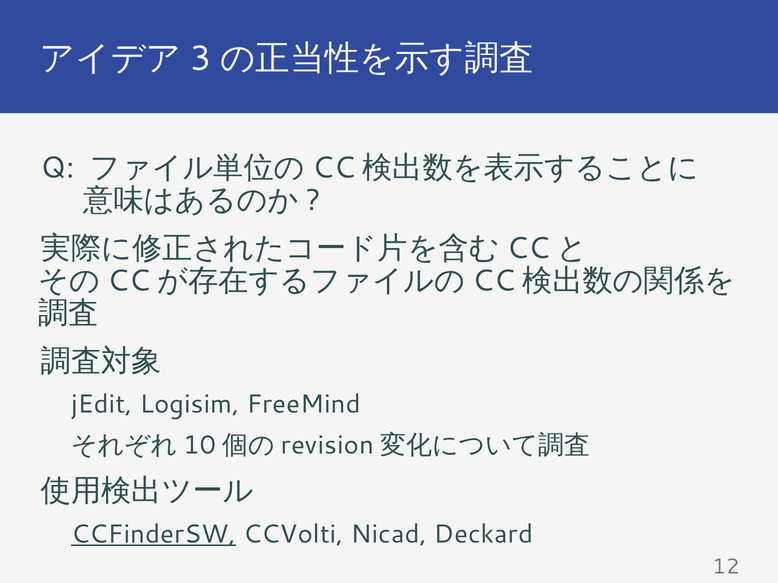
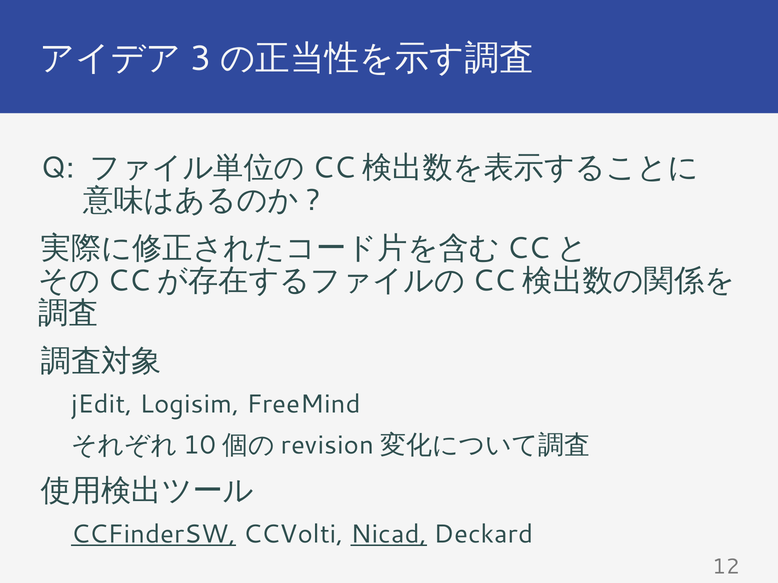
Nicad underline: none -> present
